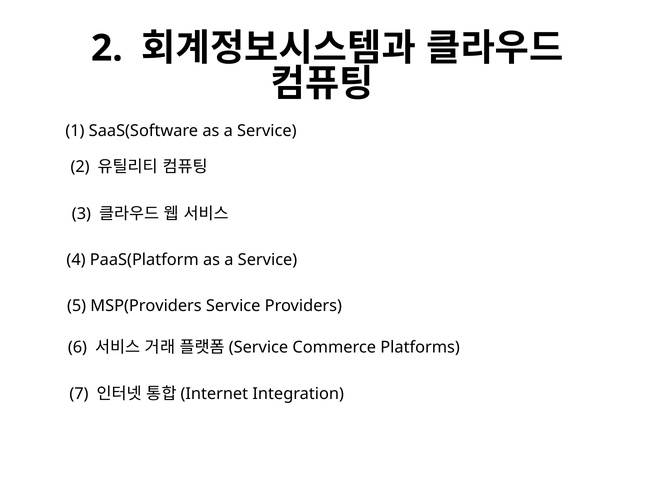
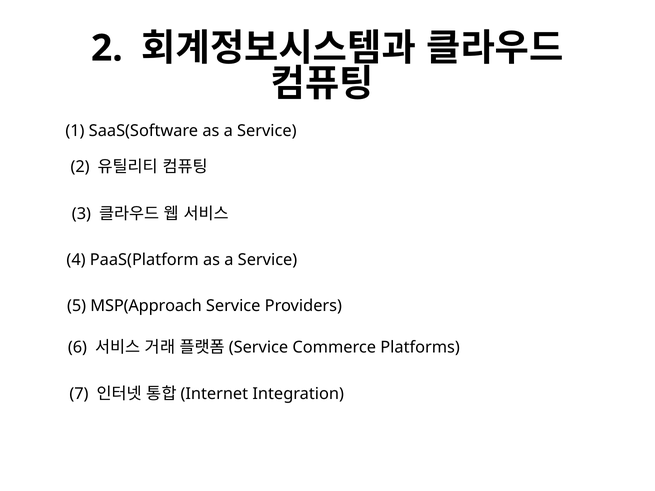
MSP(Providers: MSP(Providers -> MSP(Approach
